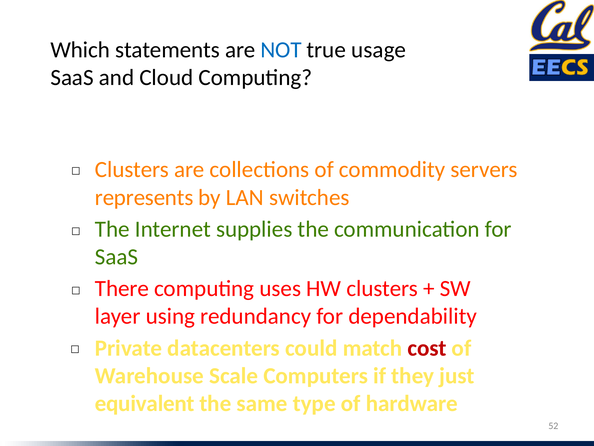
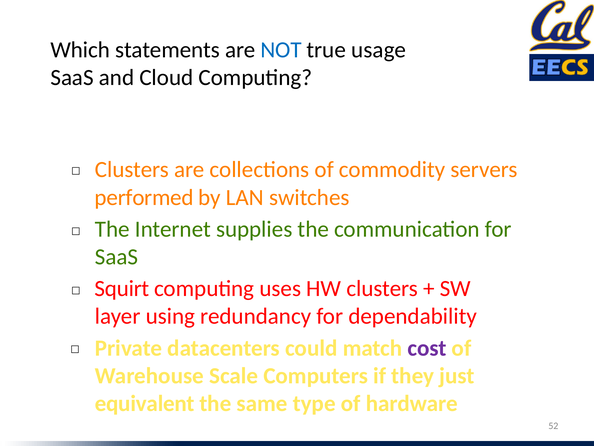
represents: represents -> performed
There: There -> Squirt
cost colour: red -> purple
